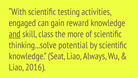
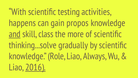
engaged: engaged -> happens
reward: reward -> propos
potential: potential -> gradually
Seat: Seat -> Role
2016 underline: none -> present
